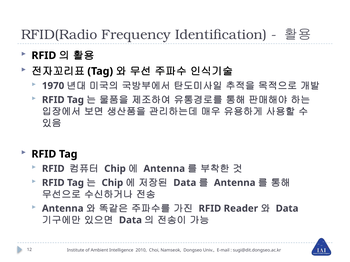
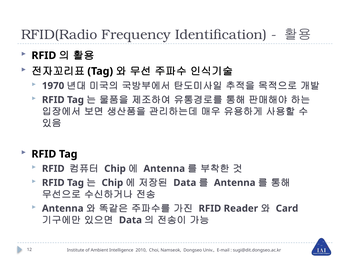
Data at (287, 209): Data -> Card
